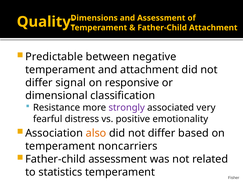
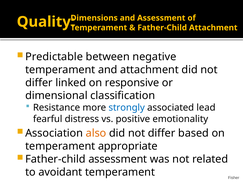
signal: signal -> linked
strongly colour: purple -> blue
very: very -> lead
noncarriers: noncarriers -> appropriate
statistics: statistics -> avoidant
